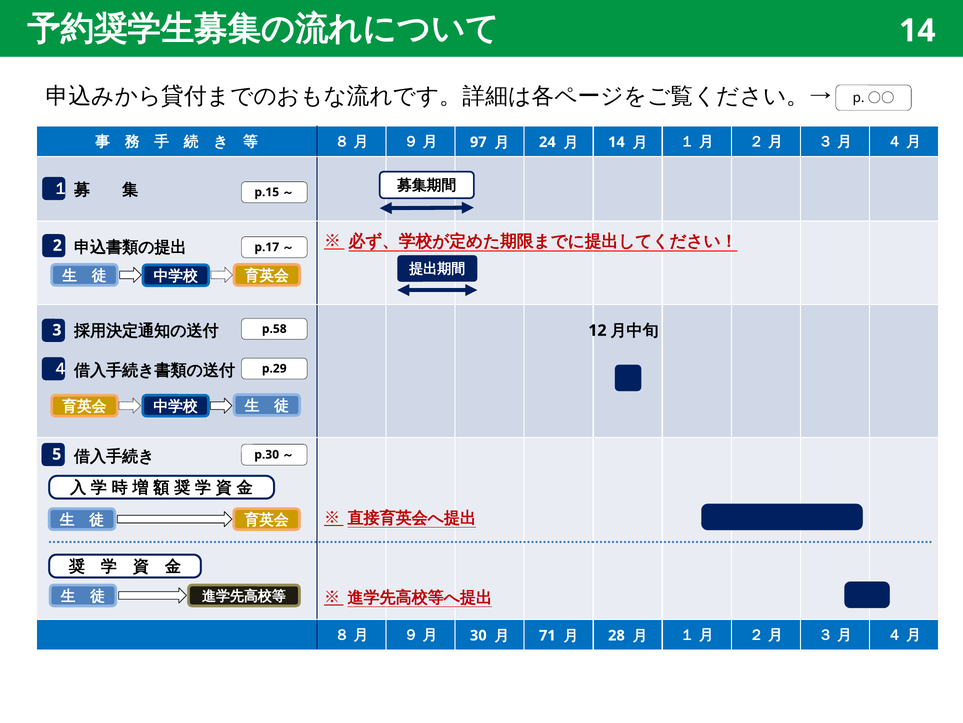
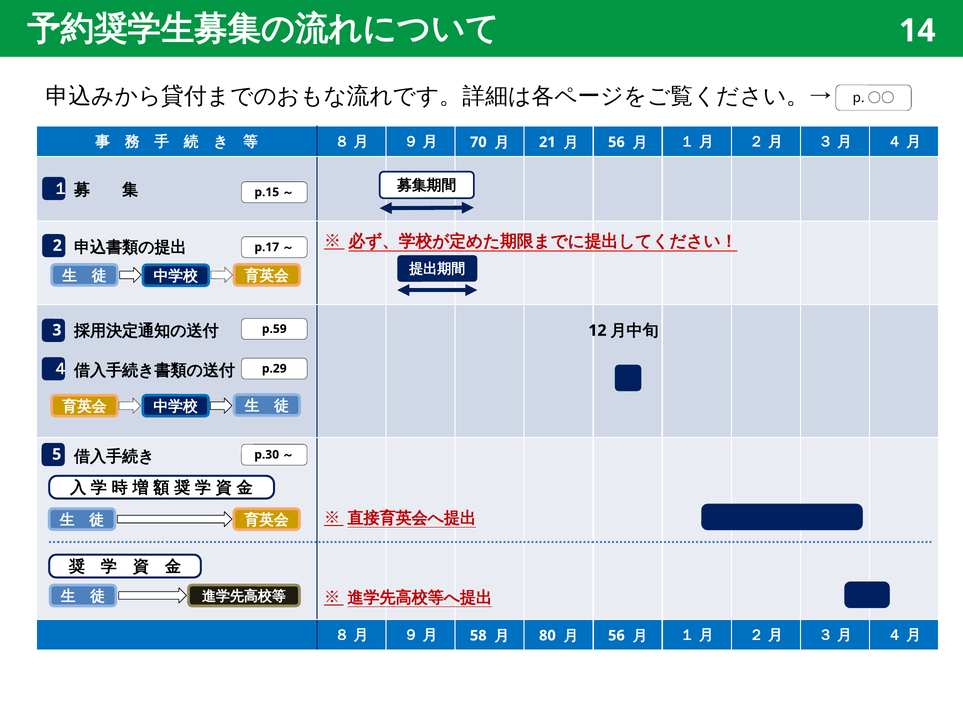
97: 97 -> 70
24: 24 -> 21
14 at (616, 142): 14 -> 56
p.58: p.58 -> p.59
30: 30 -> 58
71: 71 -> 80
28 at (616, 635): 28 -> 56
